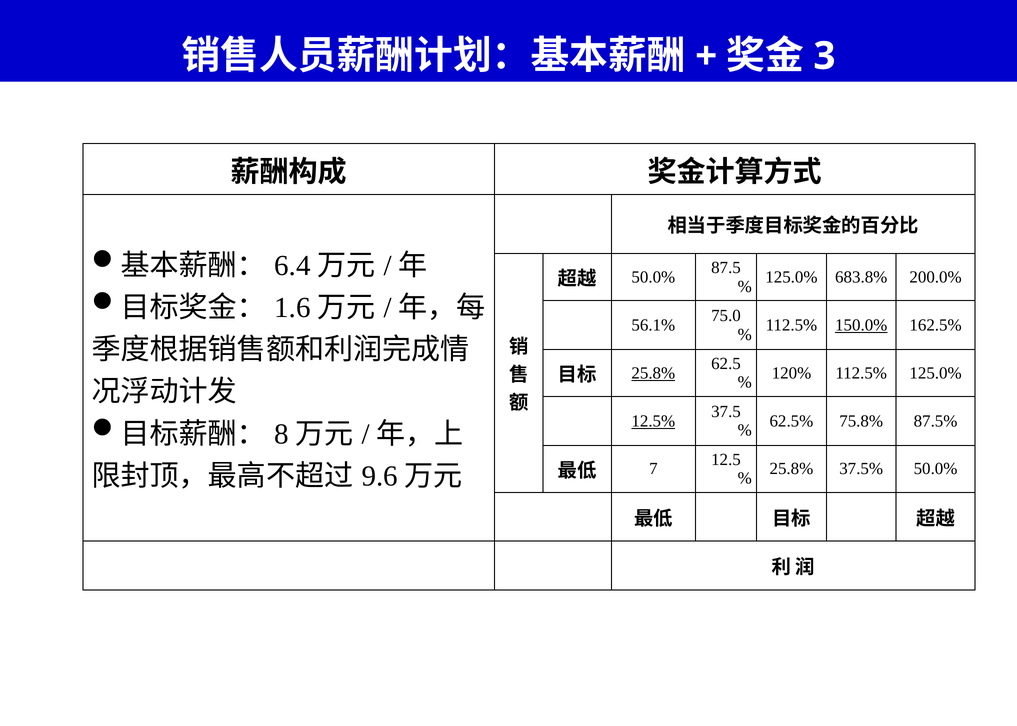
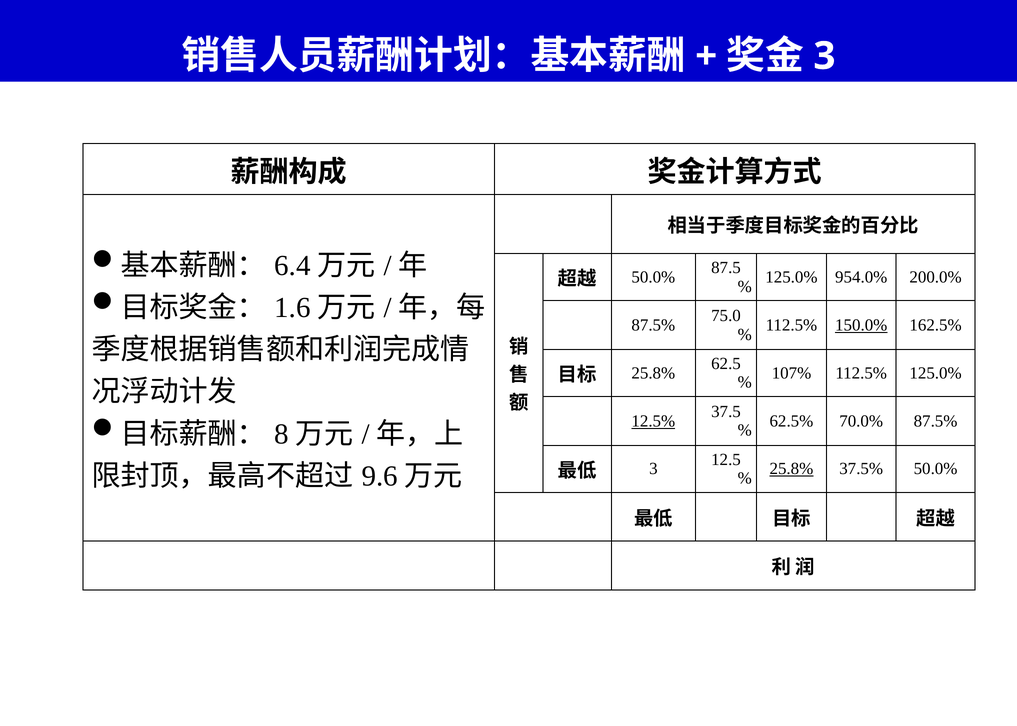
683.8%: 683.8% -> 954.0%
56.1% at (653, 325): 56.1% -> 87.5%
120%: 120% -> 107%
25.8% at (653, 373) underline: present -> none
75.8%: 75.8% -> 70.0%
25.8% at (791, 469) underline: none -> present
7 at (653, 469): 7 -> 3
